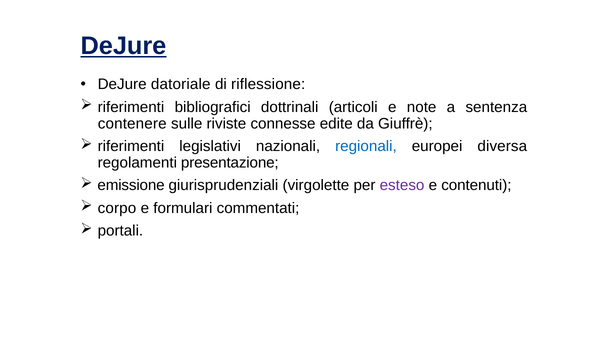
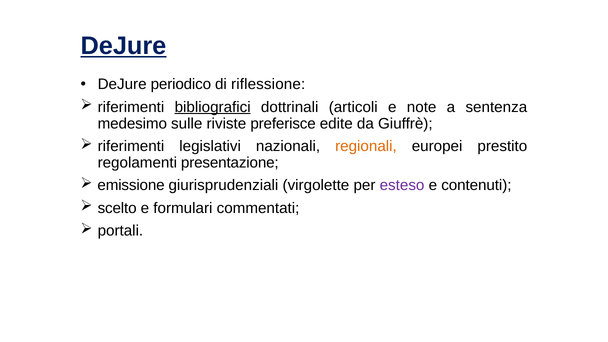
datoriale: datoriale -> periodico
bibliografici underline: none -> present
contenere: contenere -> medesimo
connesse: connesse -> preferisce
regionali colour: blue -> orange
diversa: diversa -> prestito
corpo: corpo -> scelto
